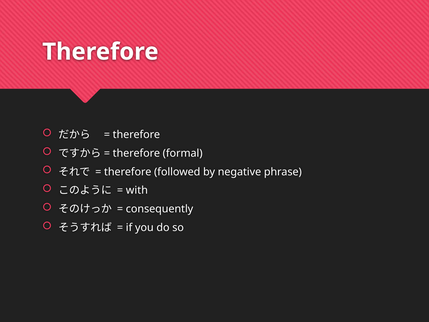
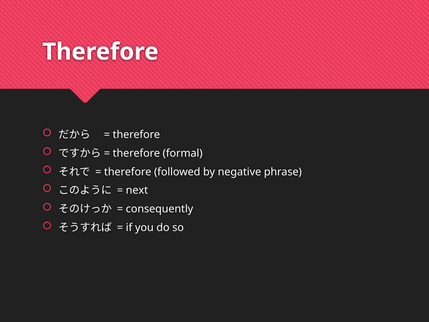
with: with -> next
